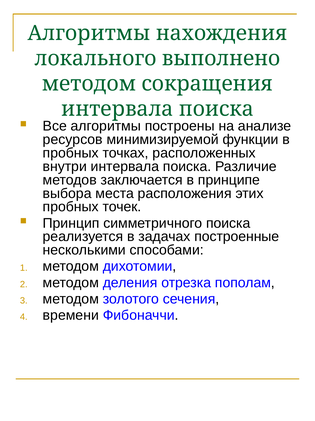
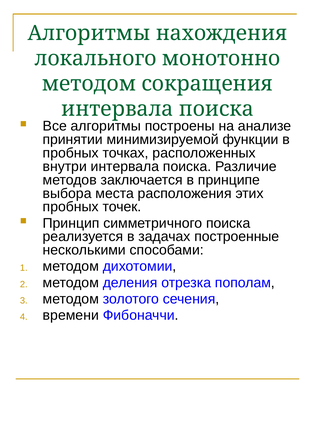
выполнено: выполнено -> монотонно
ресурсов: ресурсов -> принятии
